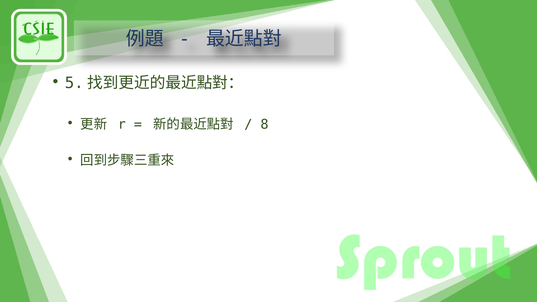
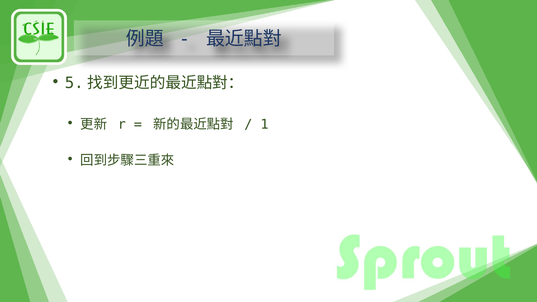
8: 8 -> 1
